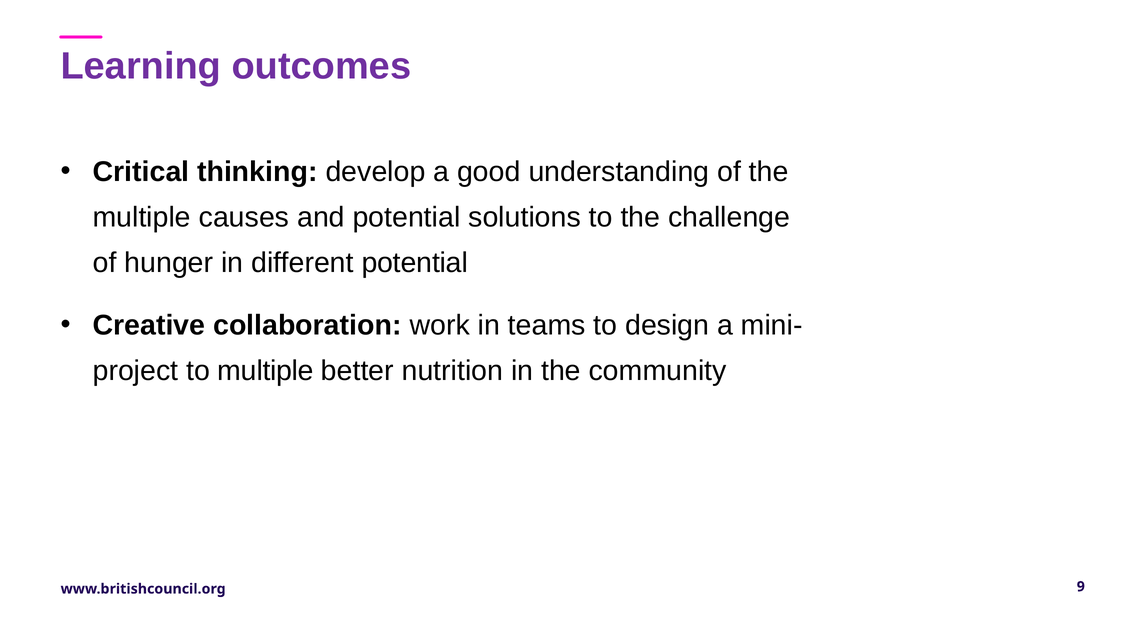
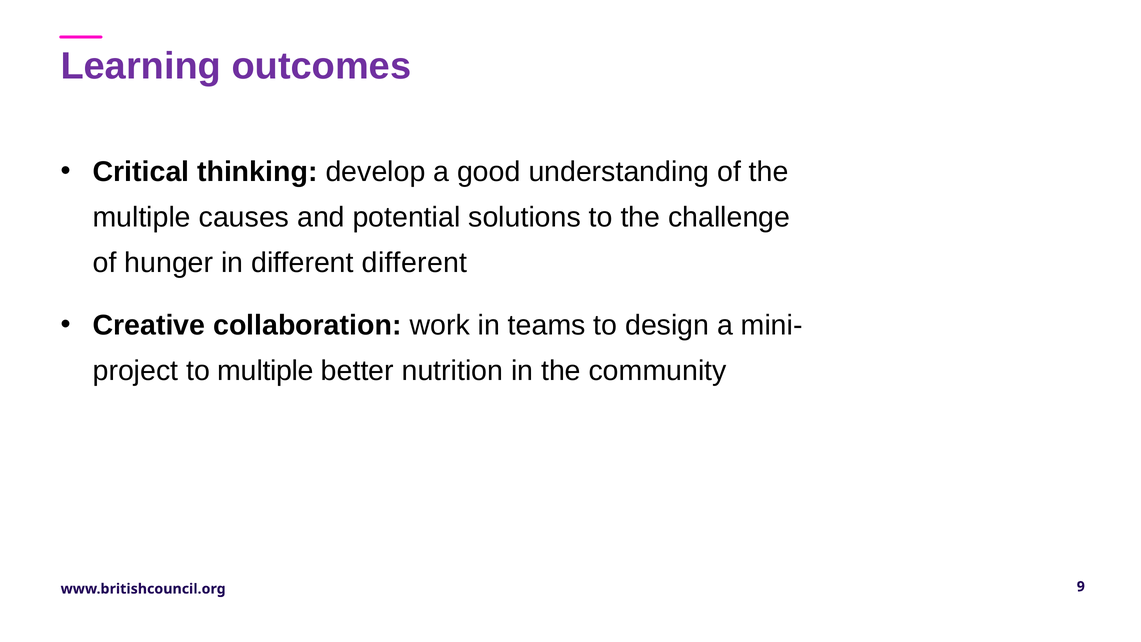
different potential: potential -> different
